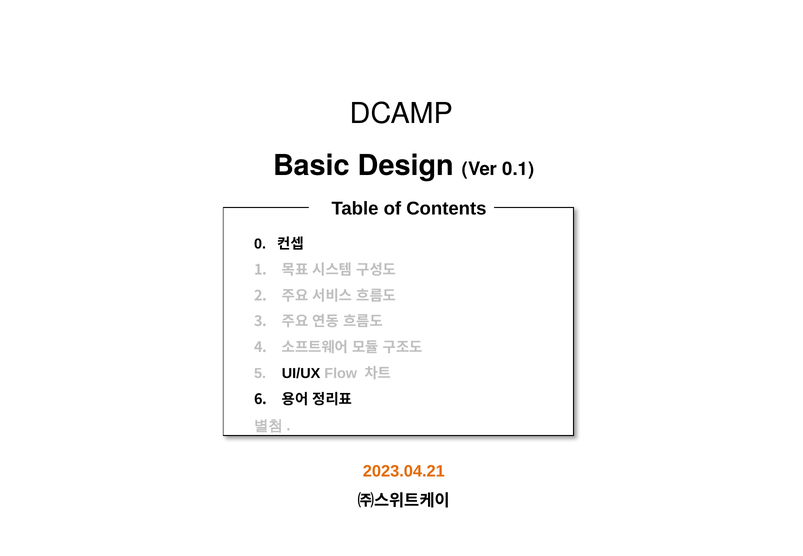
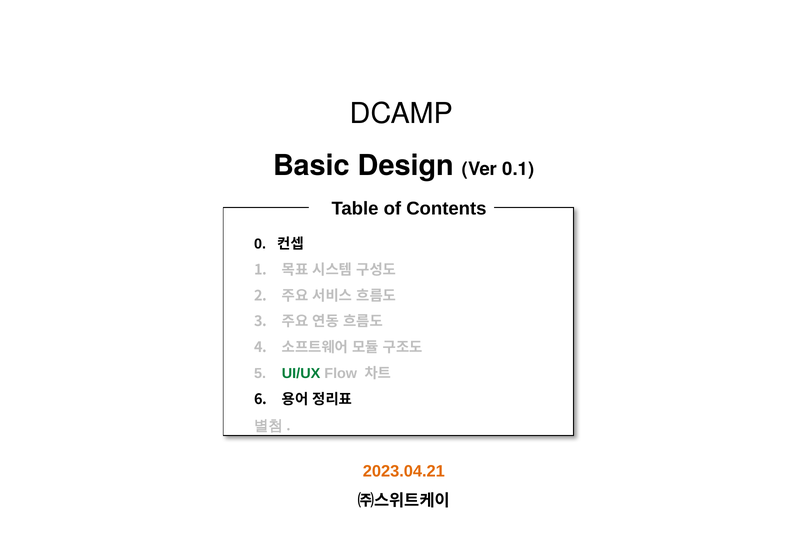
UI/UX colour: black -> green
